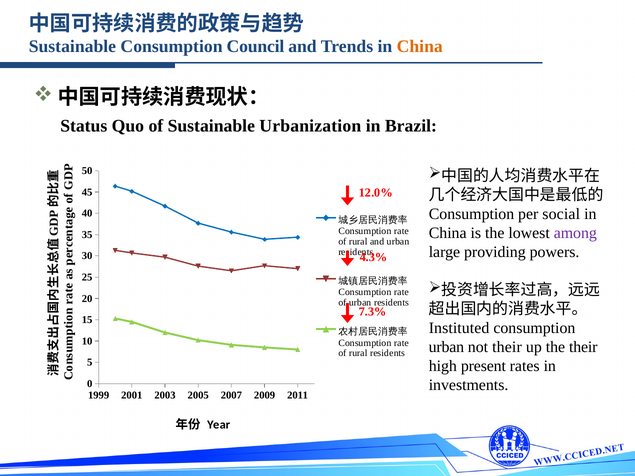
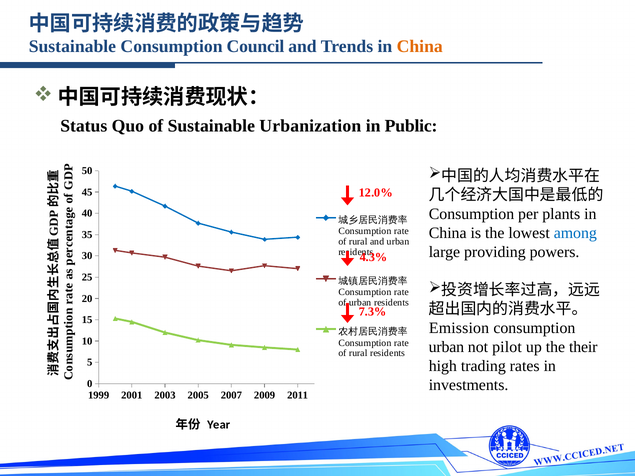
Brazil: Brazil -> Public
social: social -> plants
among colour: purple -> blue
Instituted: Instituted -> Emission
not their: their -> pilot
present: present -> trading
